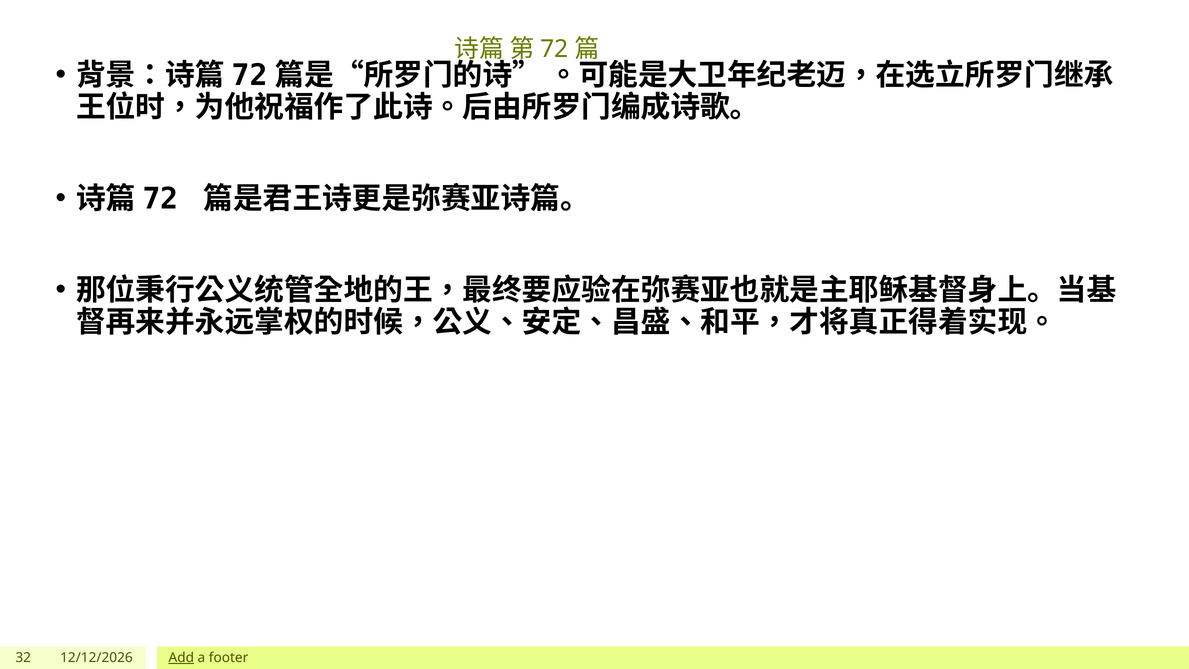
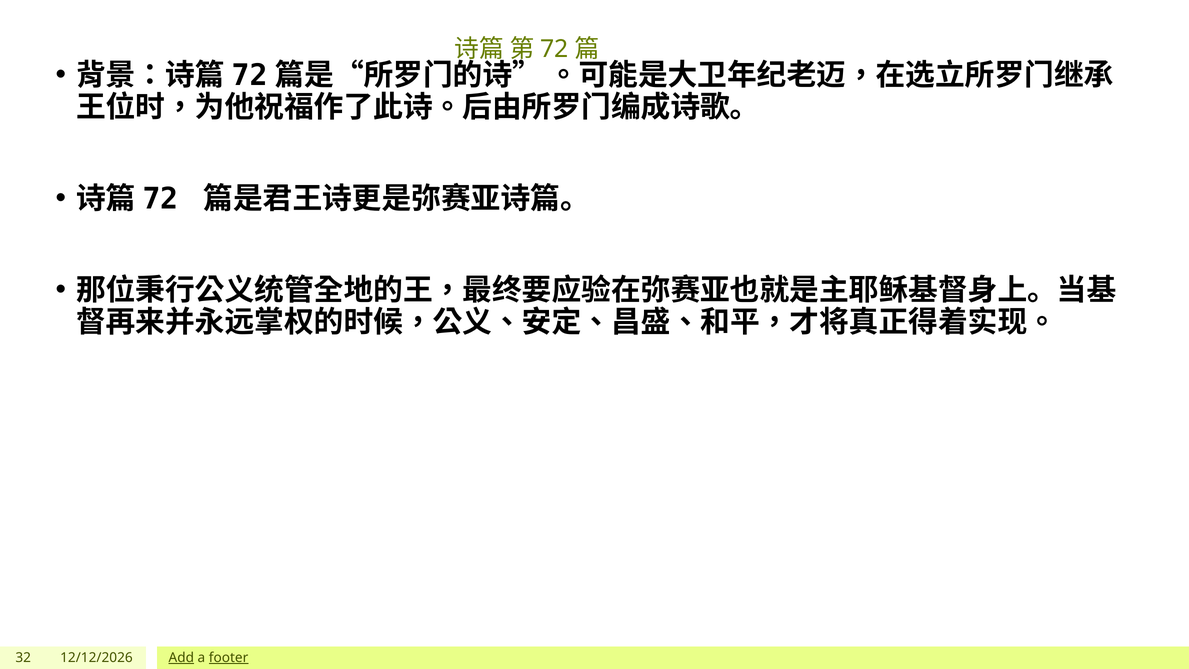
footer underline: none -> present
